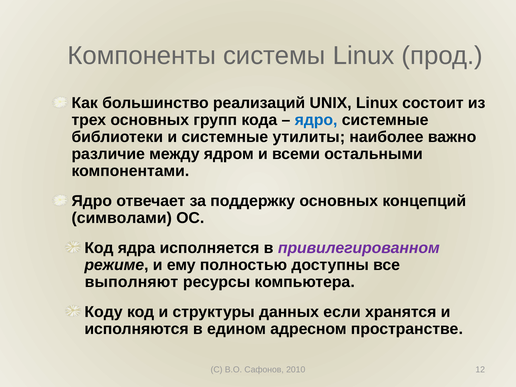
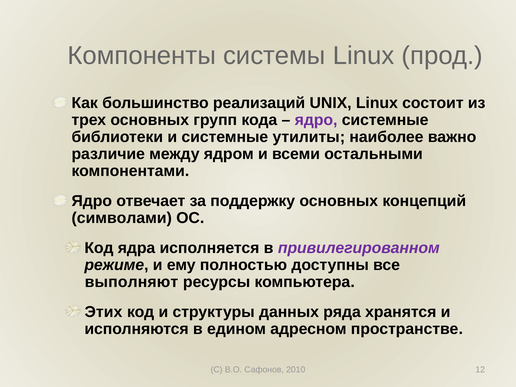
ядро at (316, 120) colour: blue -> purple
Коду: Коду -> Этих
если: если -> ряда
